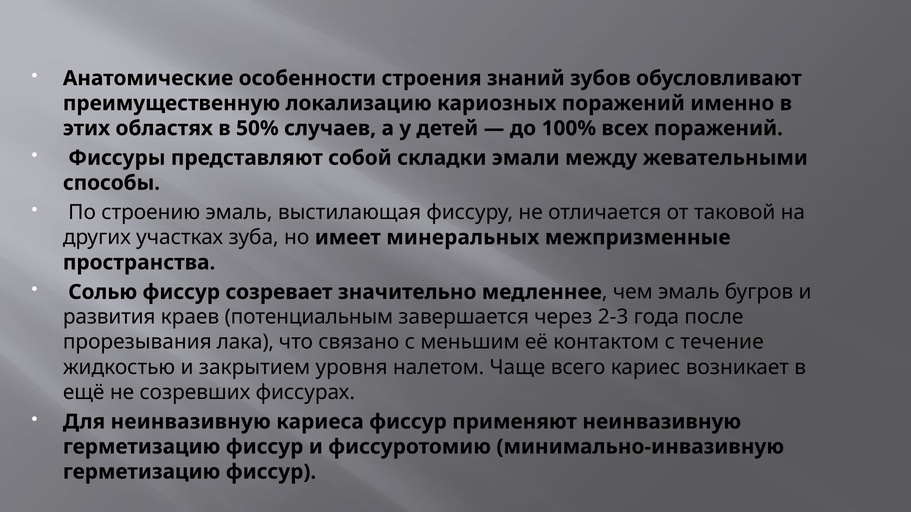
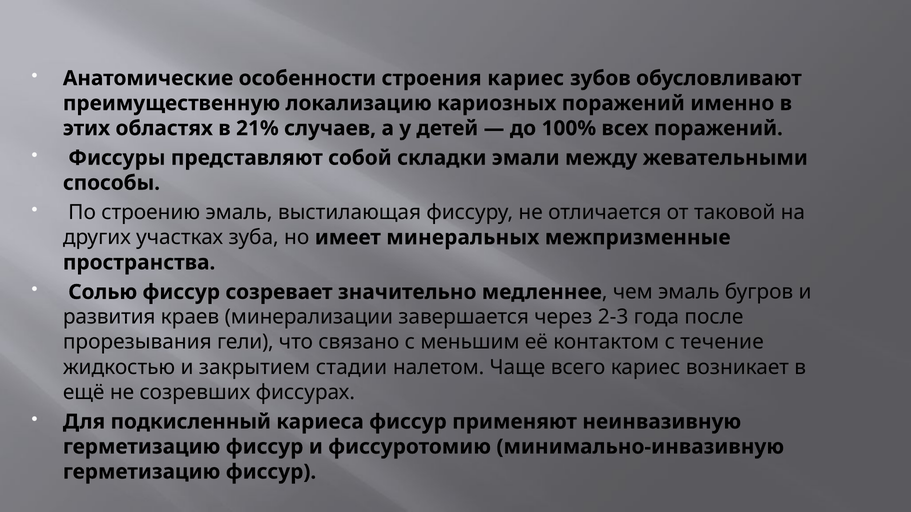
строения знаний: знаний -> кариес
50%: 50% -> 21%
потенциальным: потенциальным -> минерализации
лака: лака -> гели
уровня: уровня -> стадии
Для неинвазивную: неинвазивную -> подкисленный
